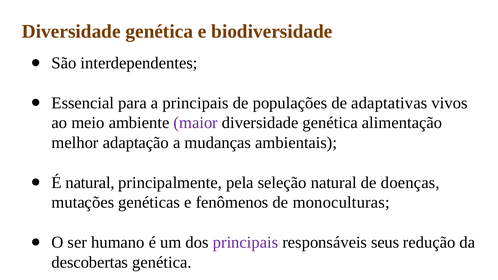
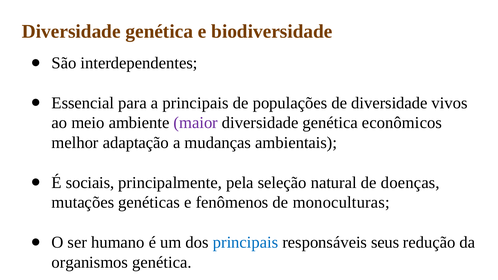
de adaptativas: adaptativas -> diversidade
alimentação: alimentação -> econômicos
É natural: natural -> sociais
principais at (246, 242) colour: purple -> blue
descobertas: descobertas -> organismos
